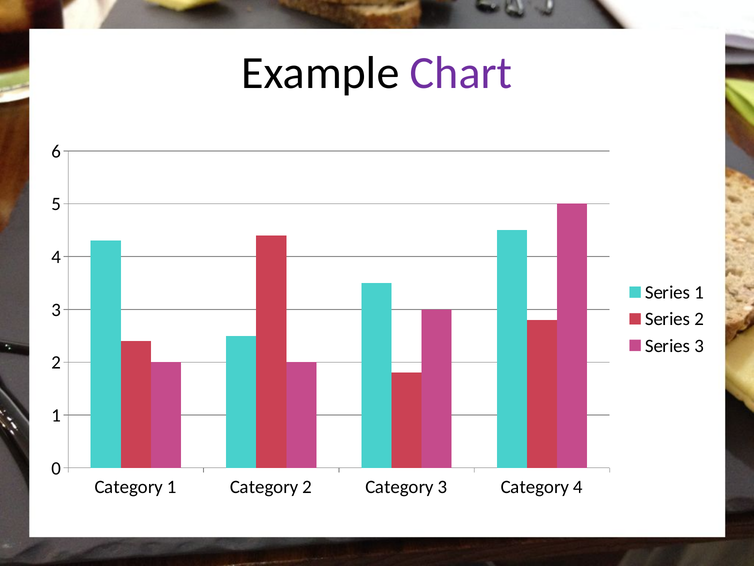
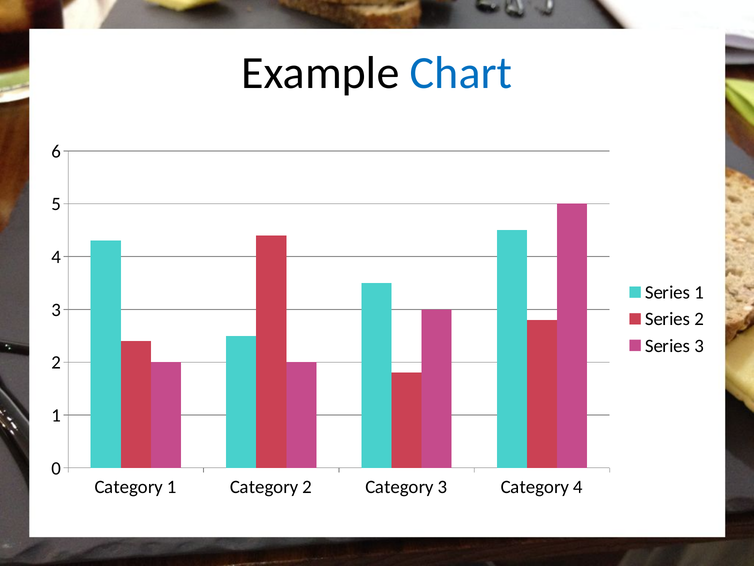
Chart colour: purple -> blue
